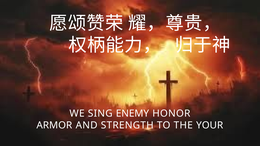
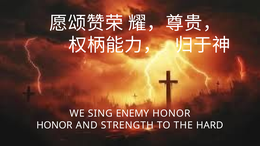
ARMOR at (54, 125): ARMOR -> HONOR
YOUR: YOUR -> HARD
